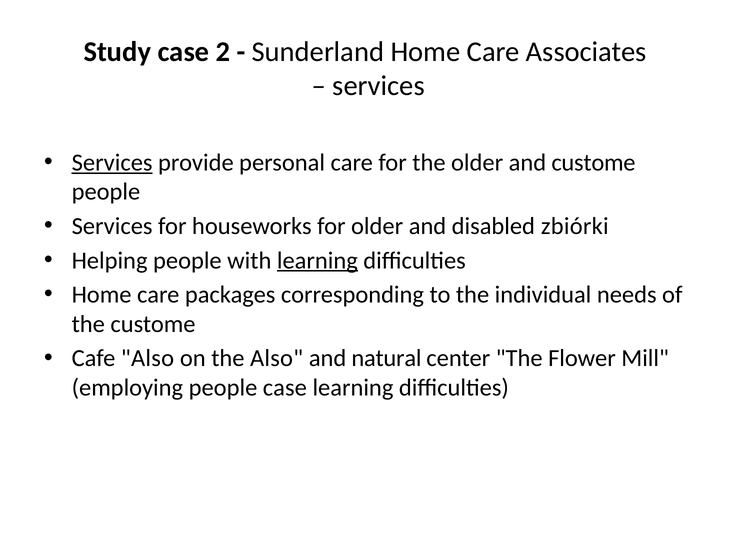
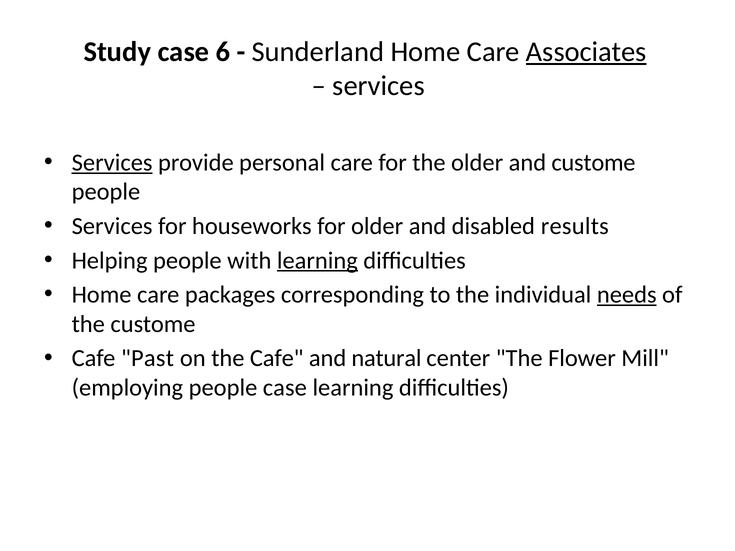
2: 2 -> 6
Associates underline: none -> present
zbiórki: zbiórki -> results
needs underline: none -> present
Cafe Also: Also -> Past
the Also: Also -> Cafe
